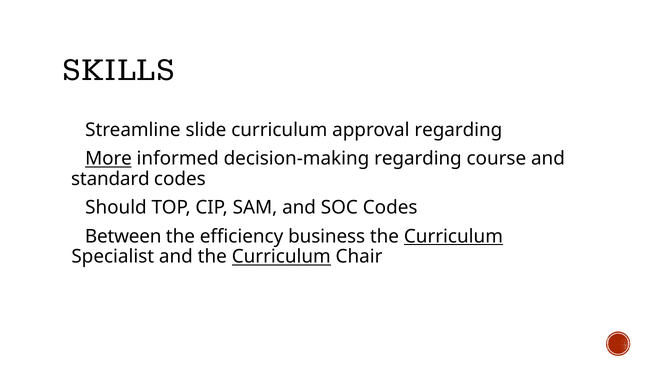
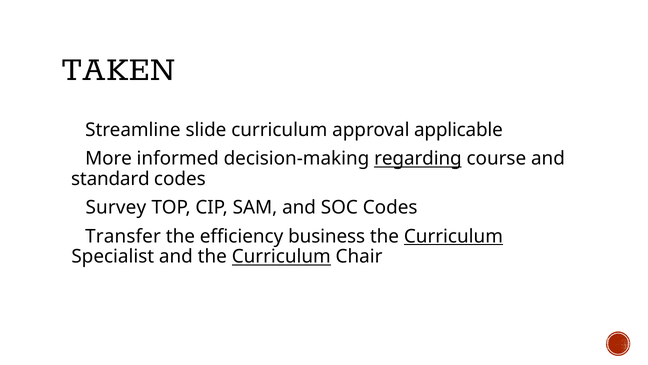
SKILLS: SKILLS -> TAKEN
approval regarding: regarding -> applicable
More underline: present -> none
regarding at (418, 159) underline: none -> present
Should: Should -> Survey
Between: Between -> Transfer
